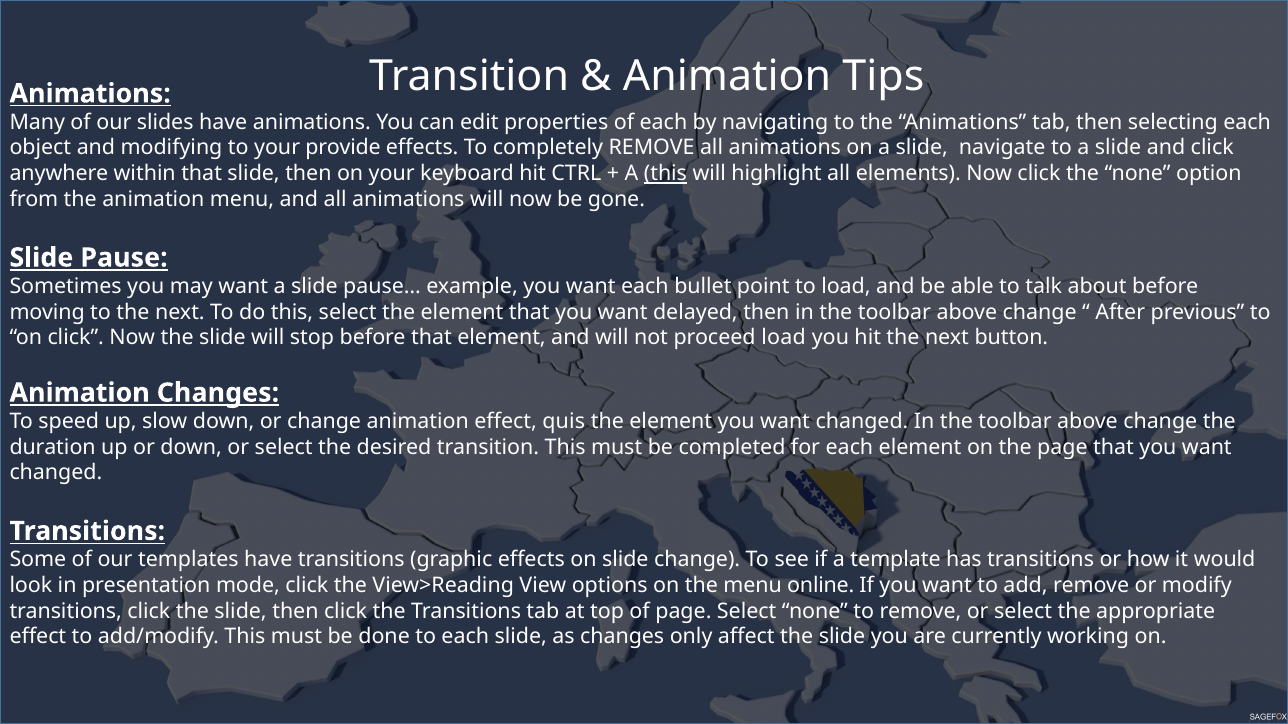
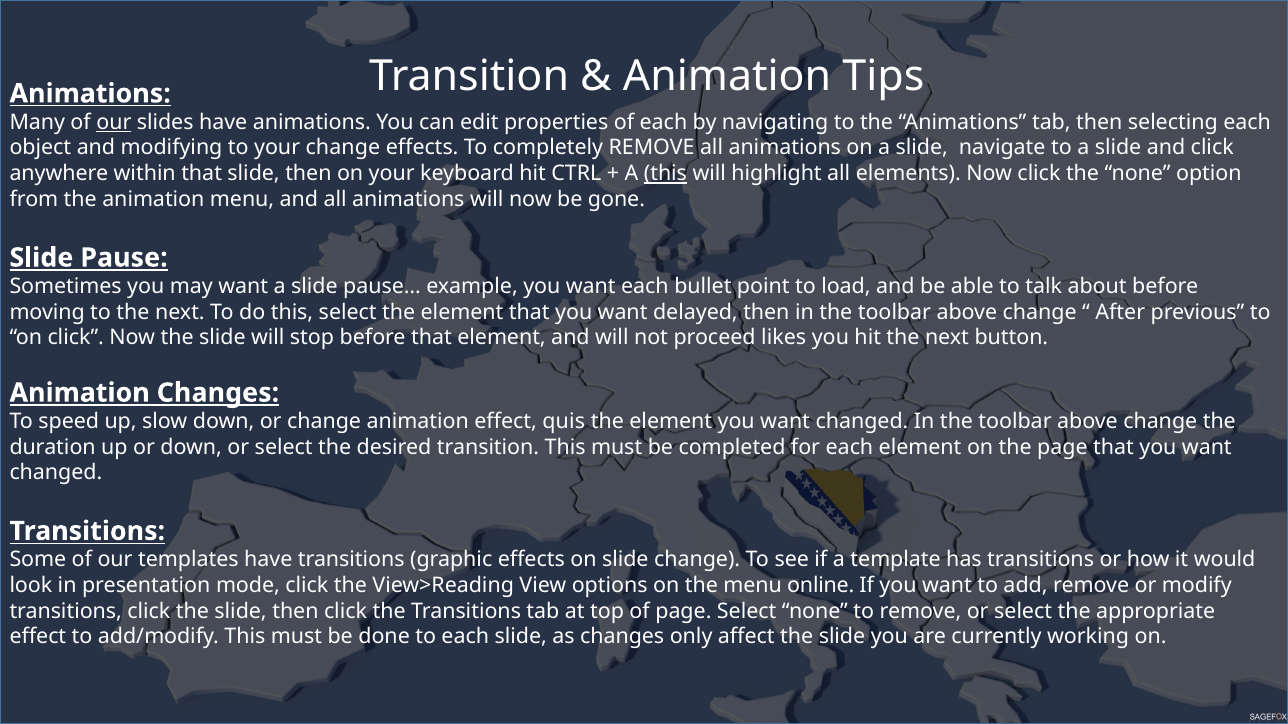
our at (114, 122) underline: none -> present
your provide: provide -> change
proceed load: load -> likes
